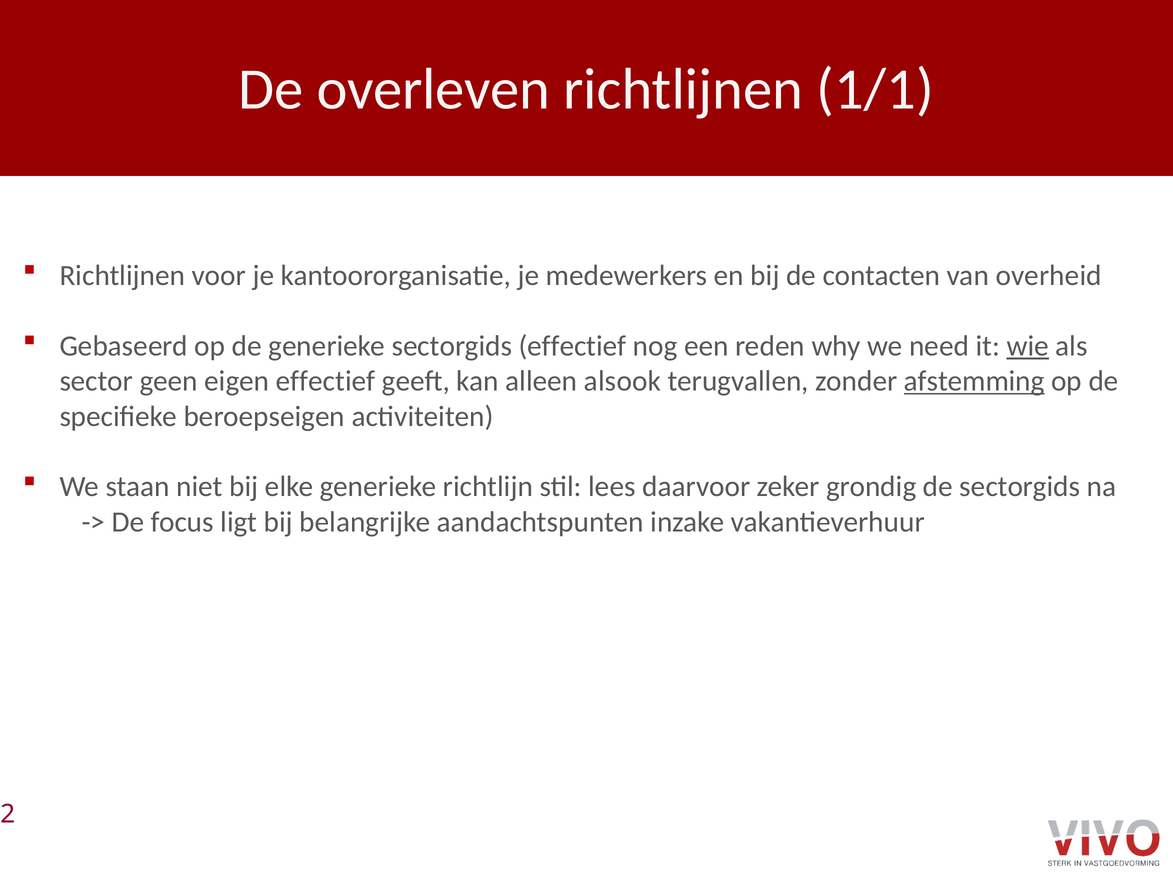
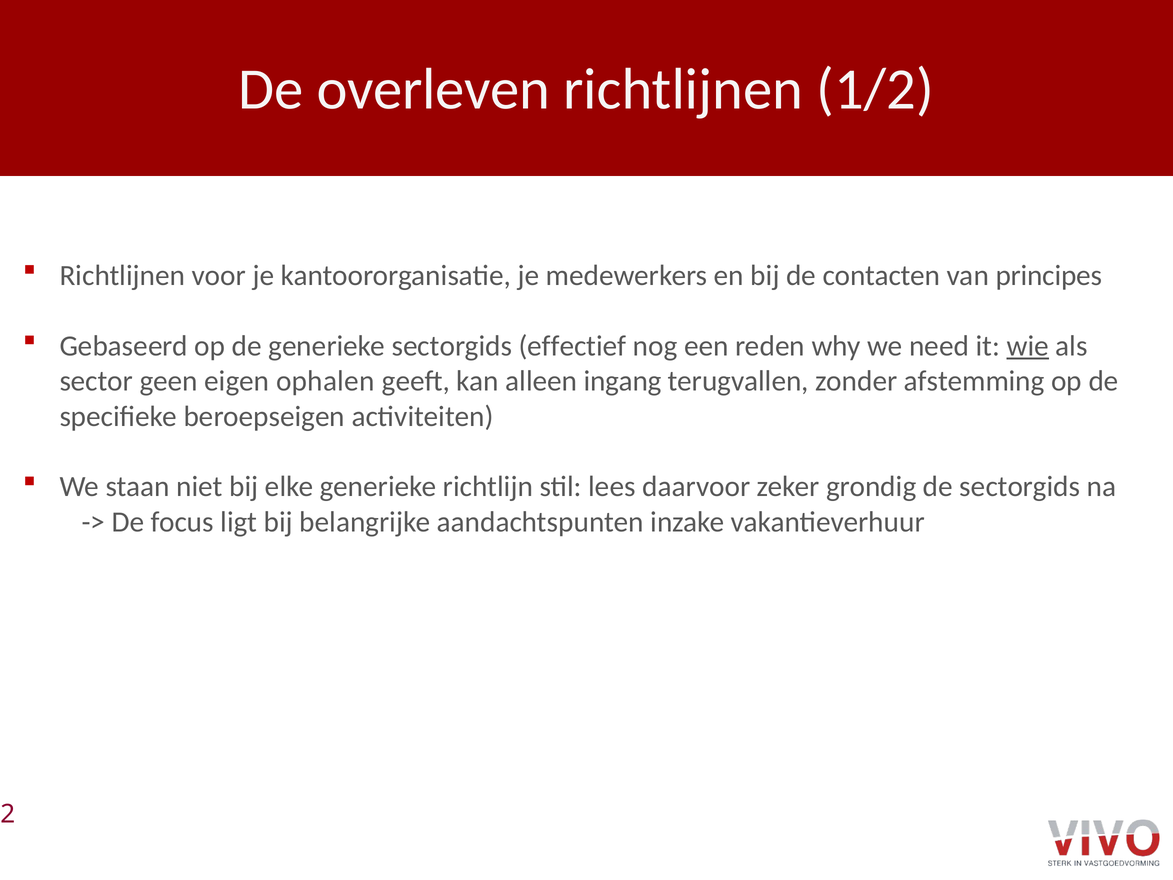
1/1: 1/1 -> 1/2
overheid: overheid -> principes
eigen effectief: effectief -> ophalen
alsook: alsook -> ingang
afstemming underline: present -> none
